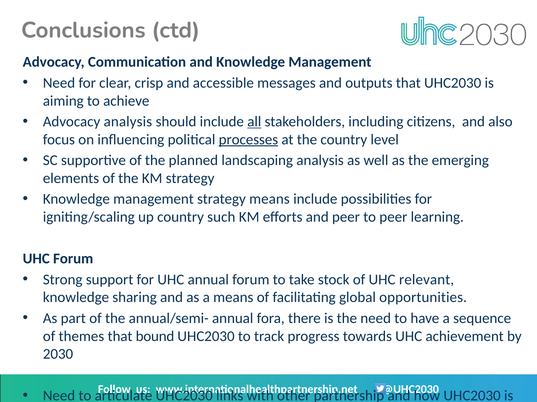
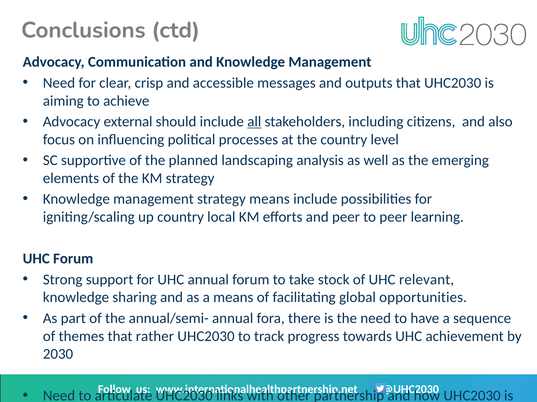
Advocacy analysis: analysis -> external
processes underline: present -> none
such: such -> local
bound: bound -> rather
